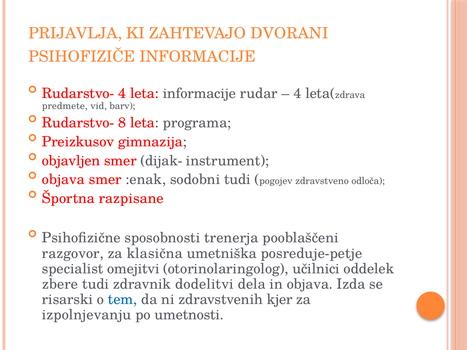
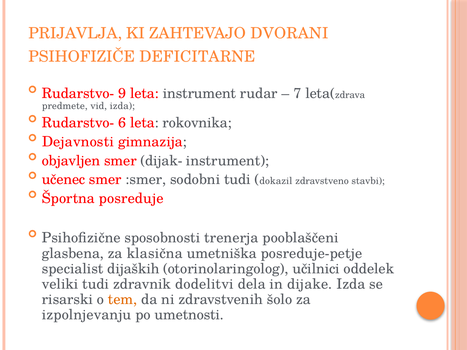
PSIHOFIZIČE INFORMACIJE: INFORMACIJE -> DEFICITARNE
Rudarstvo- 4: 4 -> 9
leta informacije: informacije -> instrument
4 at (297, 94): 4 -> 7
vid barv: barv -> izda
8: 8 -> 6
programa: programa -> rokovnika
Preizkusov: Preizkusov -> Dejavnosti
objava at (63, 180): objava -> učenec
:enak: :enak -> :smer
pogojev: pogojev -> dokazil
odloča: odloča -> stavbi
razpisane: razpisane -> posreduje
razgovor: razgovor -> glasbena
omejitvi: omejitvi -> dijaških
zbere: zbere -> veliki
in objava: objava -> dijake
tem colour: blue -> orange
kjer: kjer -> šolo
